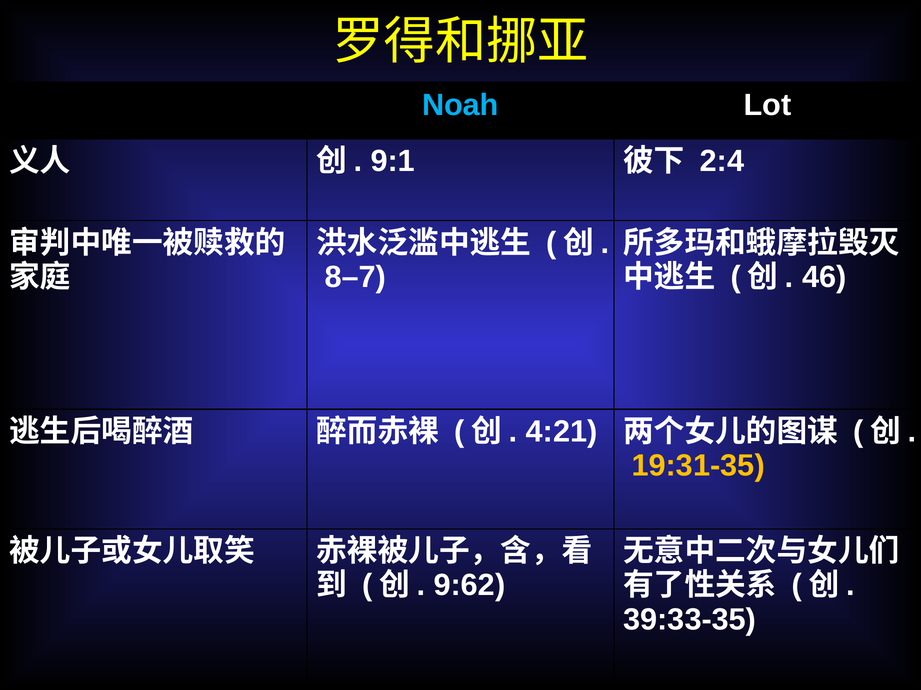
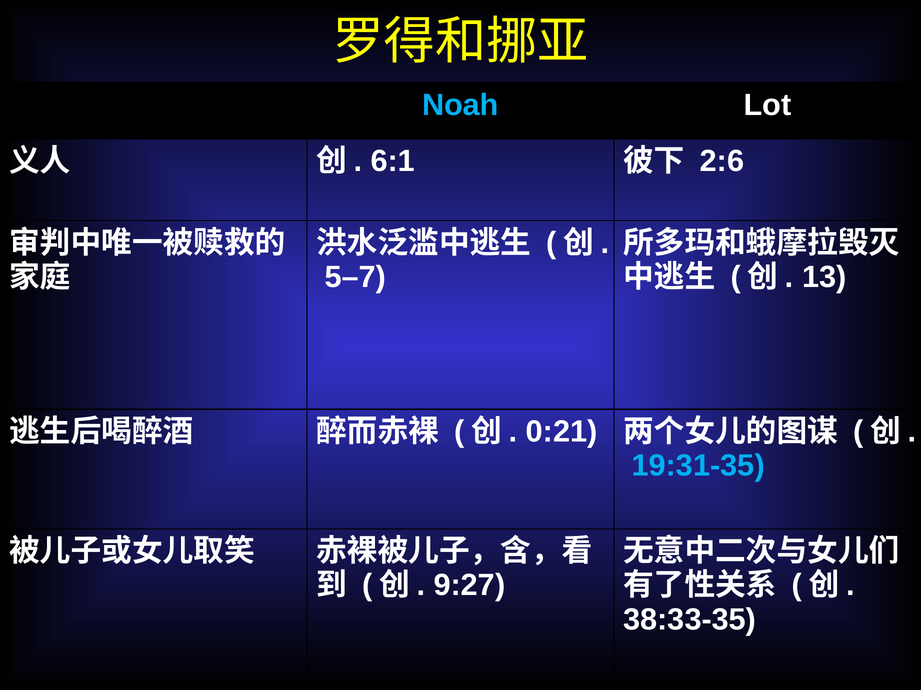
9:1: 9:1 -> 6:1
2:4: 2:4 -> 2:6
8–7: 8–7 -> 5–7
46: 46 -> 13
4:21: 4:21 -> 0:21
19:31-35 colour: yellow -> light blue
9:62: 9:62 -> 9:27
39:33-35: 39:33-35 -> 38:33-35
